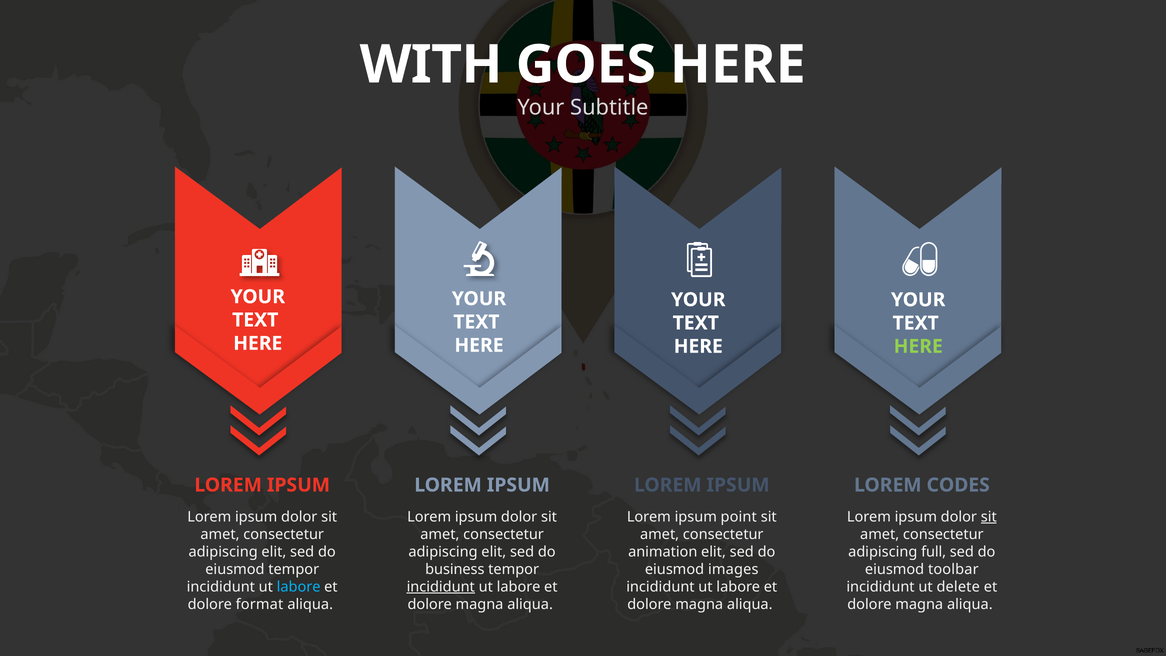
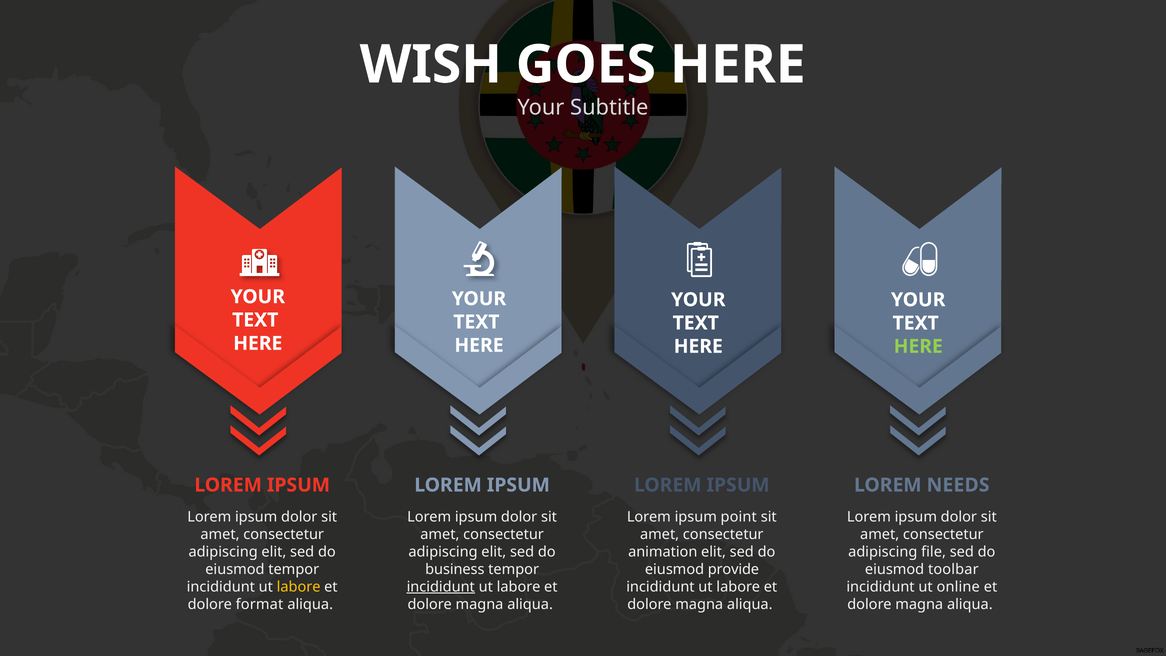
WITH: WITH -> WISH
CODES: CODES -> NEEDS
sit at (989, 517) underline: present -> none
full: full -> file
images: images -> provide
labore at (299, 587) colour: light blue -> yellow
delete: delete -> online
